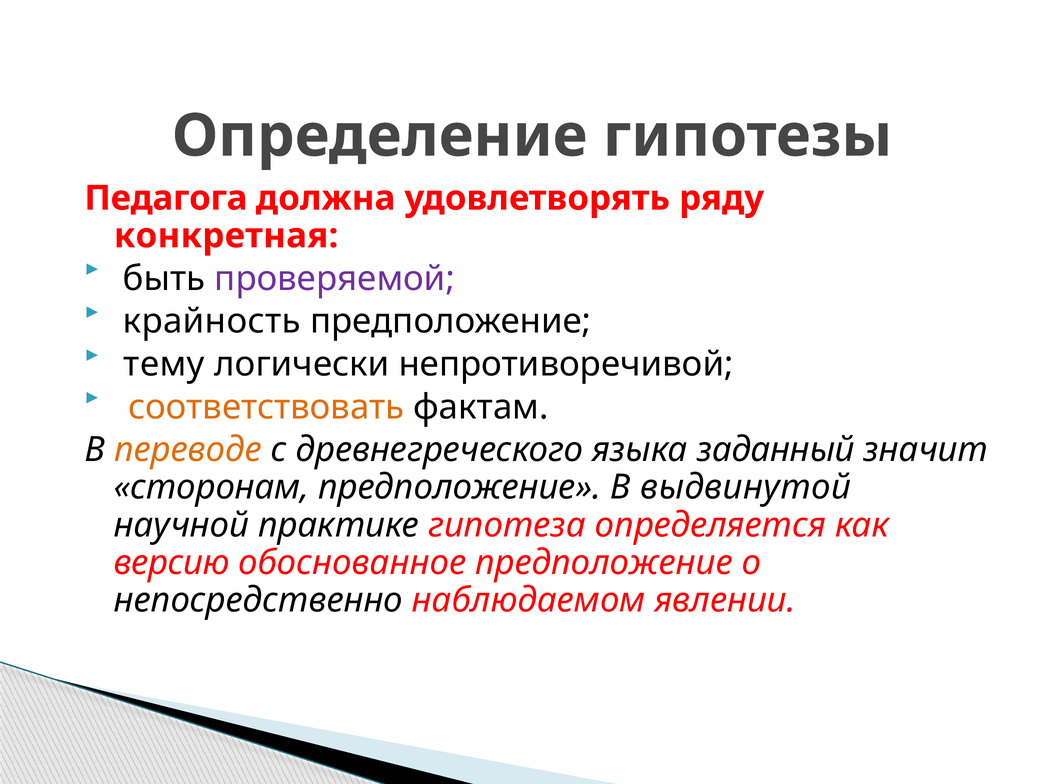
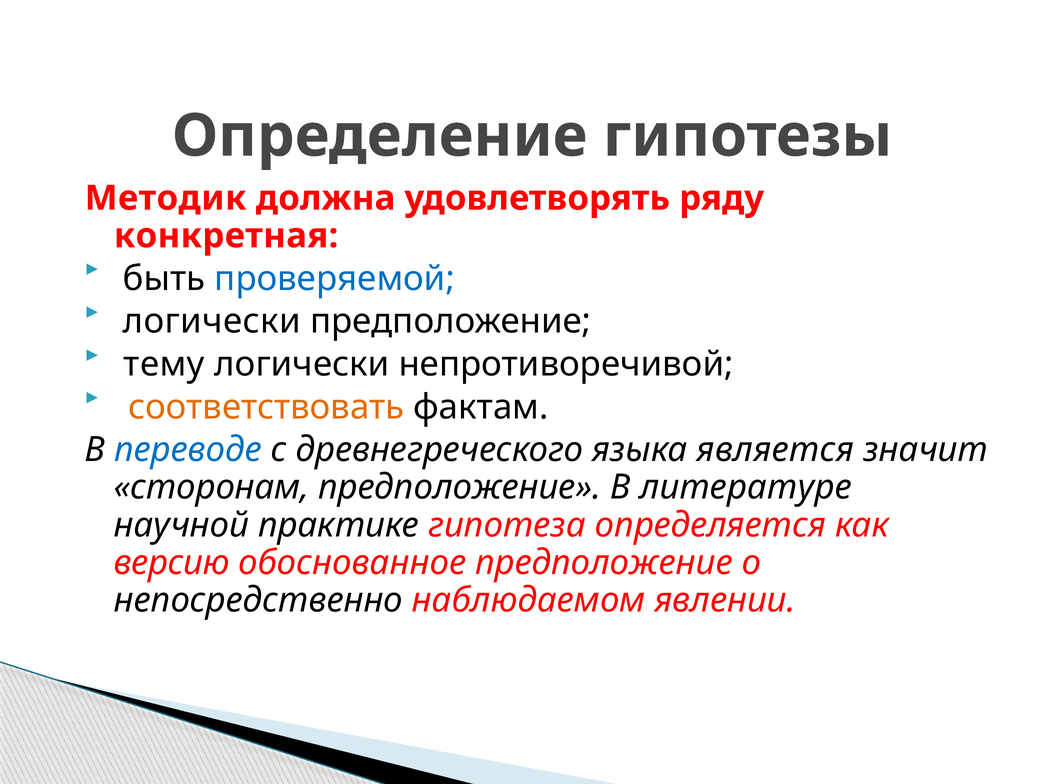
Педагога: Педагога -> Методик
проверяемой colour: purple -> blue
крайность at (212, 322): крайность -> логически
переводе colour: orange -> blue
заданный: заданный -> является
выдвинутой: выдвинутой -> литературе
